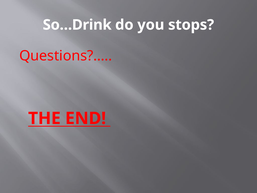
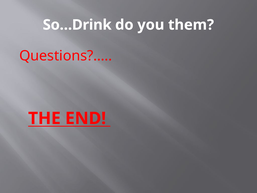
stops: stops -> them
